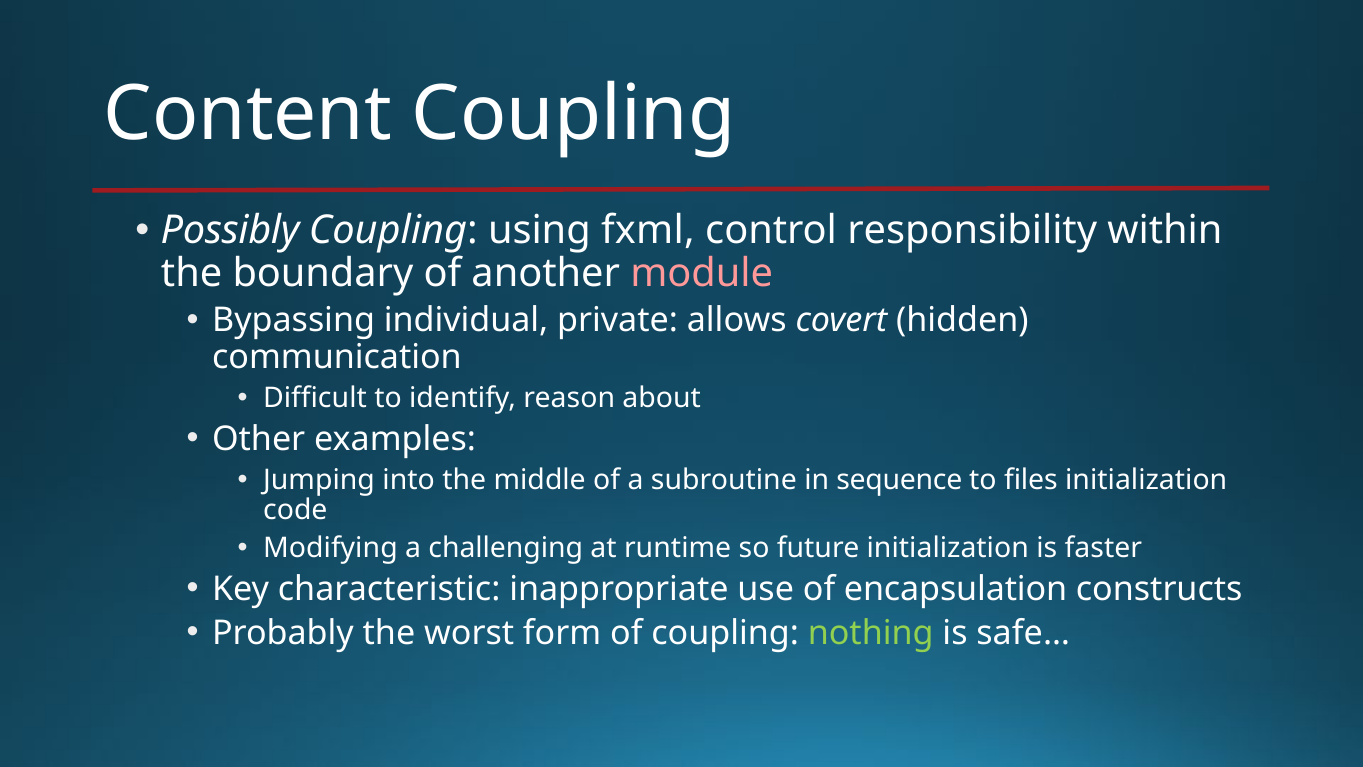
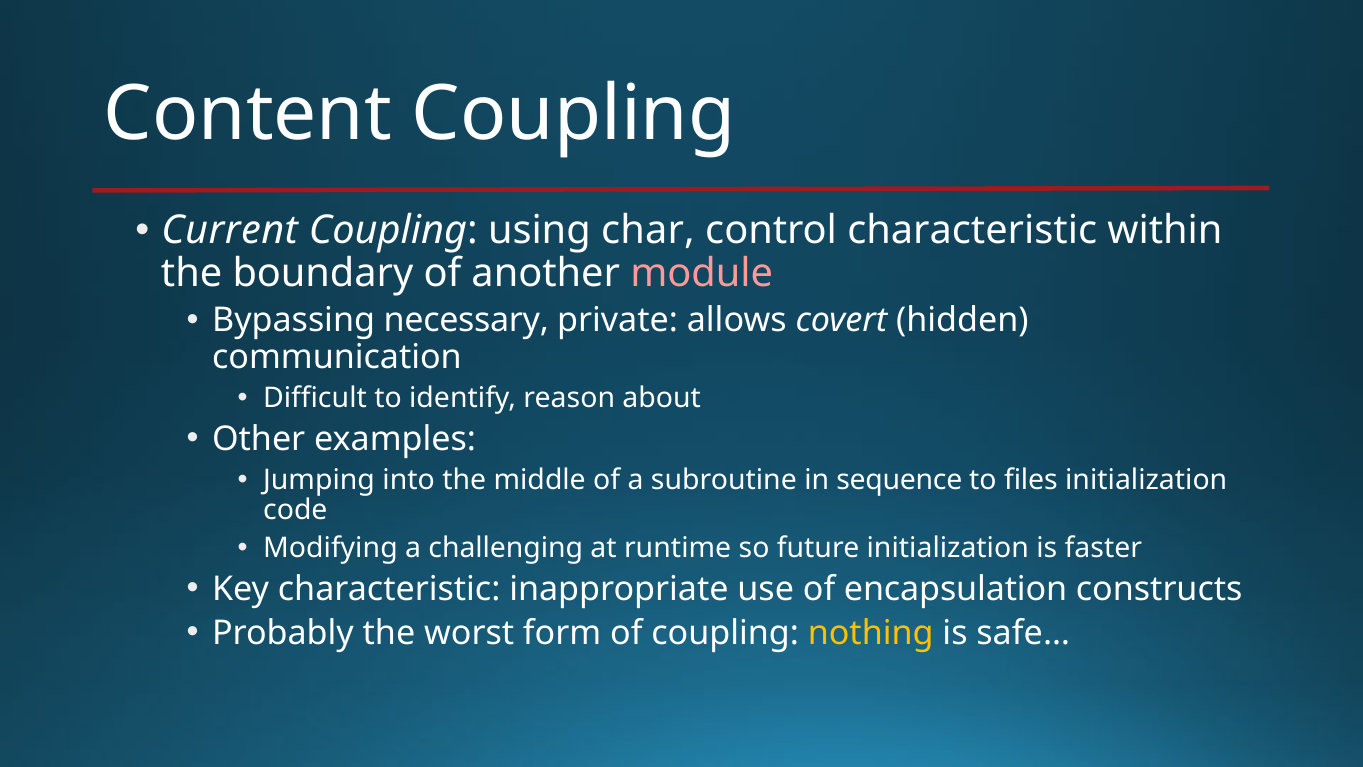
Possibly: Possibly -> Current
fxml: fxml -> char
control responsibility: responsibility -> characteristic
individual: individual -> necessary
nothing colour: light green -> yellow
